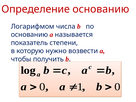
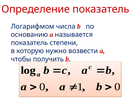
Определение основанию: основанию -> показатель
